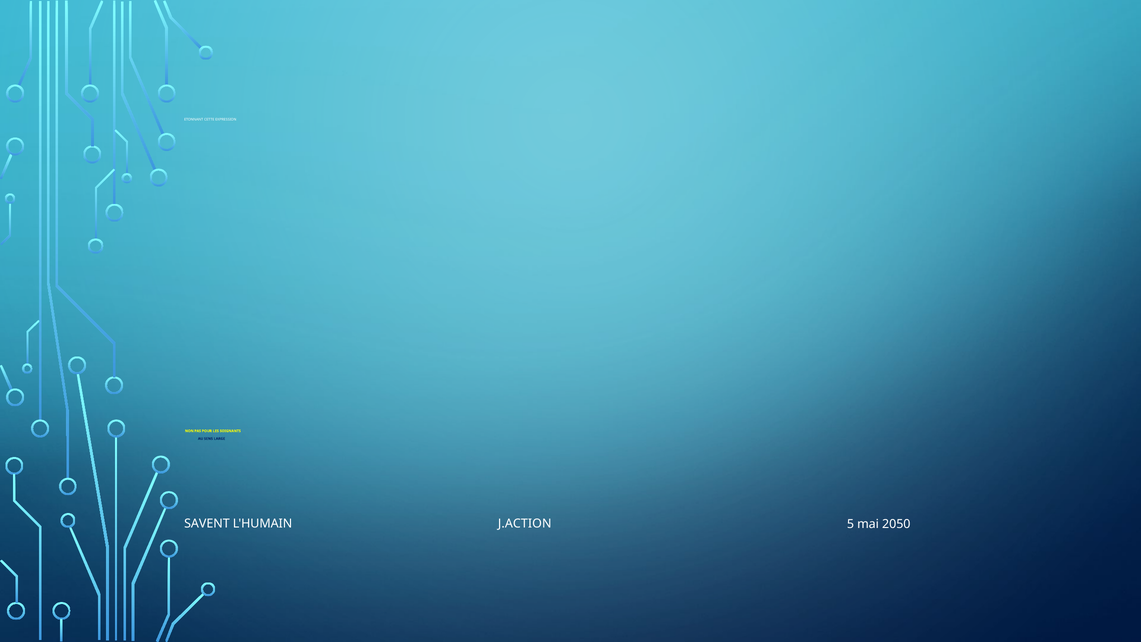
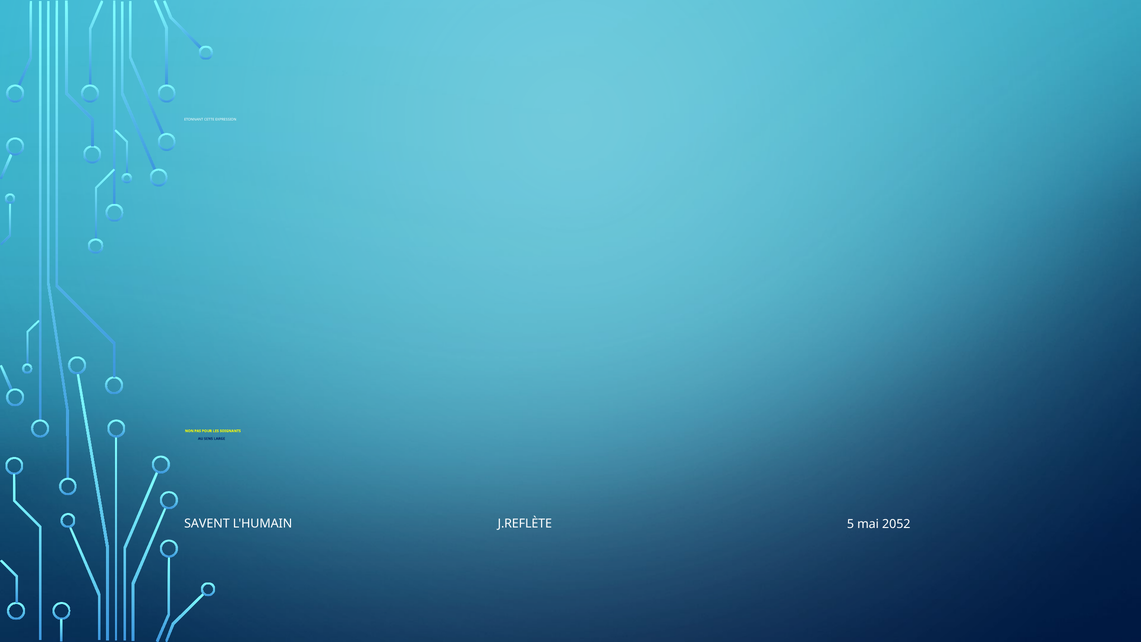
J.ACTION: J.ACTION -> J.REFLÈTE
2050: 2050 -> 2052
